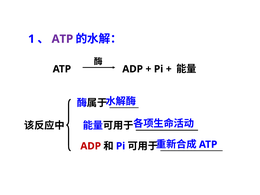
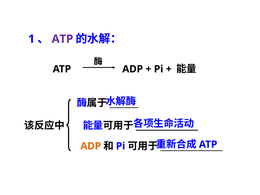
ADP at (91, 146) colour: red -> orange
